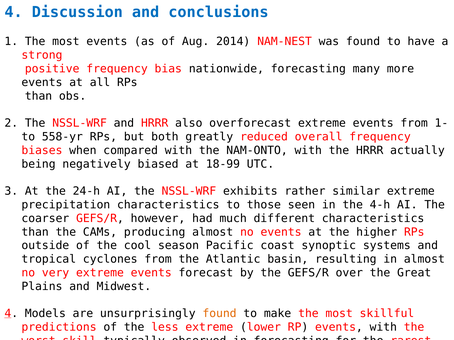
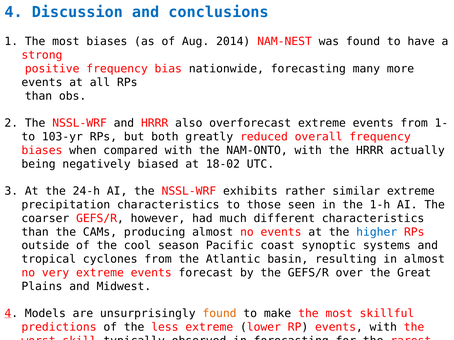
most events: events -> biases
558-yr: 558-yr -> 103-yr
18-99: 18-99 -> 18-02
4-h: 4-h -> 1-h
higher colour: black -> blue
